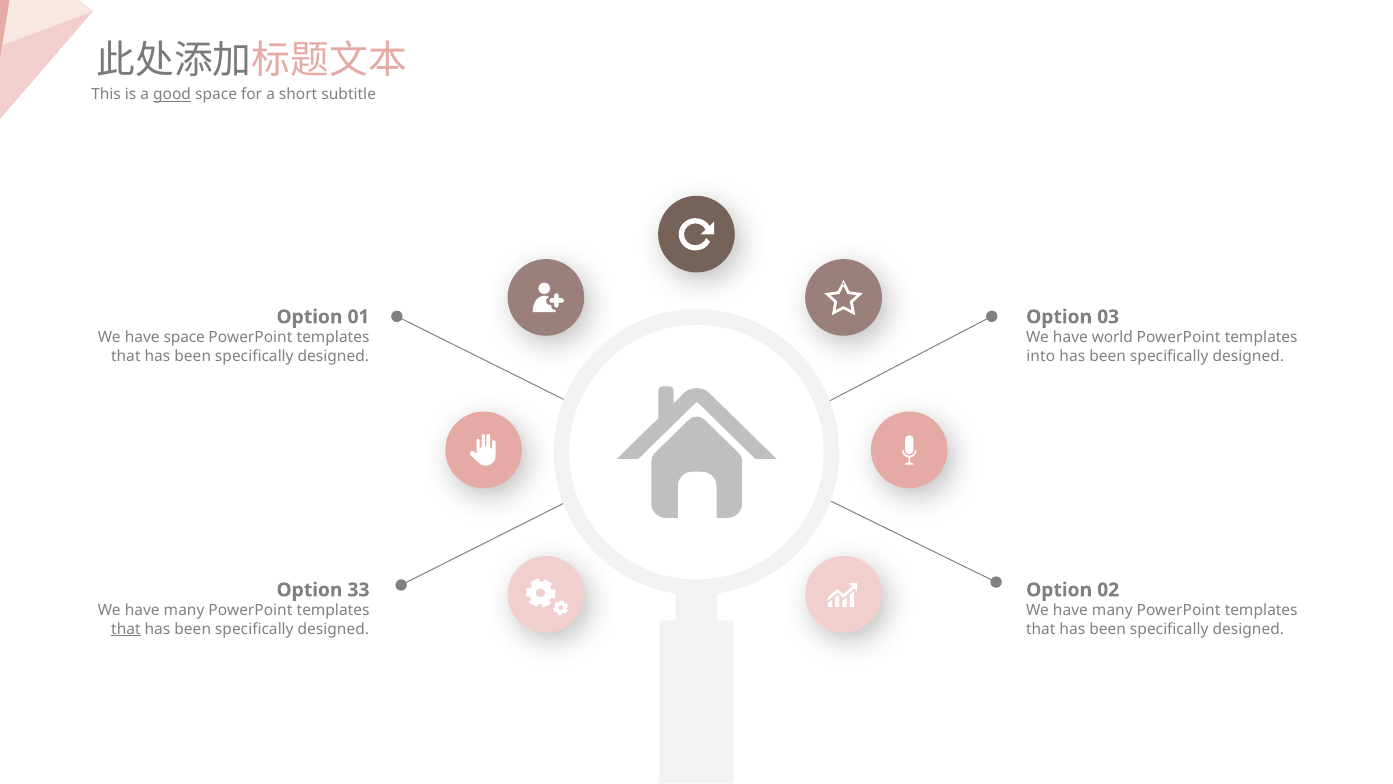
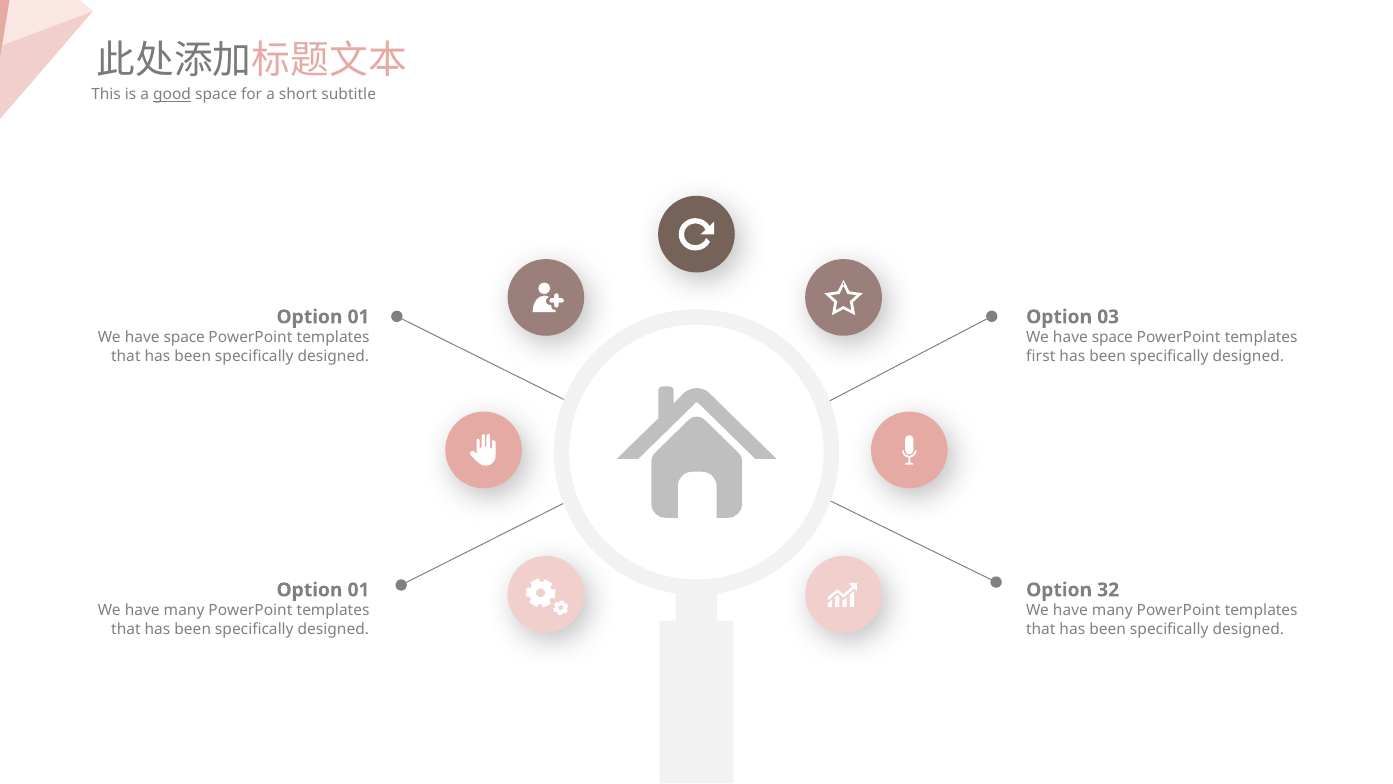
world at (1112, 337): world -> space
into: into -> first
33 at (359, 590): 33 -> 01
02: 02 -> 32
that at (126, 629) underline: present -> none
